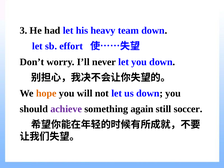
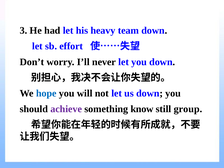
hope colour: orange -> blue
again: again -> know
soccer: soccer -> group
